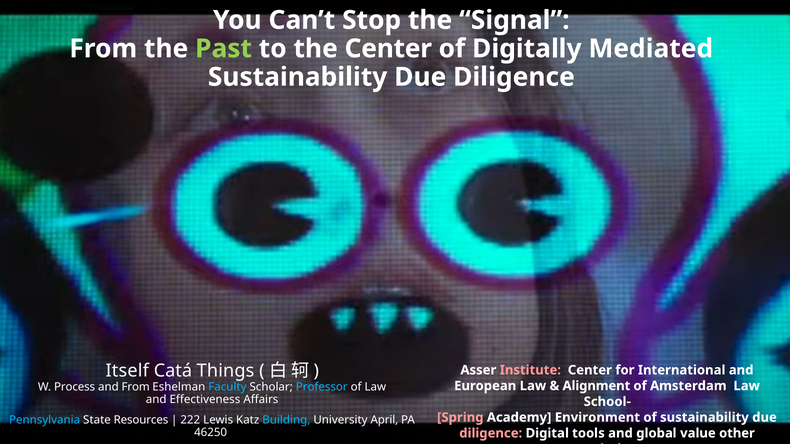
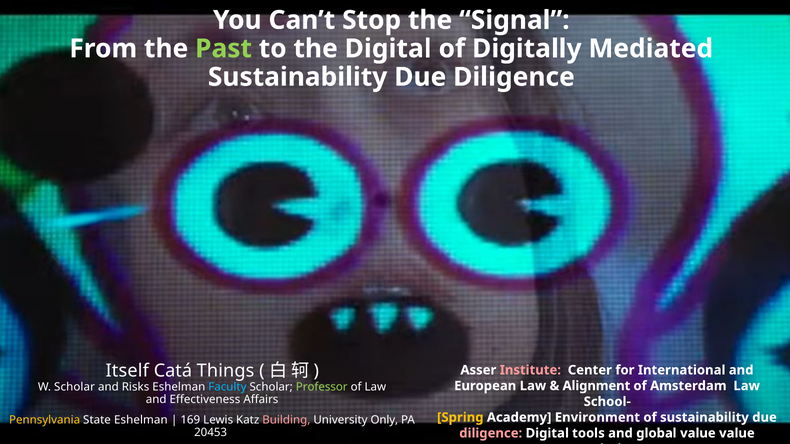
the Center: Center -> Digital
W Process: Process -> Scholar
and From: From -> Risks
Professor colour: light blue -> light green
Spring colour: pink -> yellow
Pennsylvania colour: light blue -> yellow
State Resources: Resources -> Eshelman
222: 222 -> 169
Building colour: light blue -> pink
University April: April -> Only
46250: 46250 -> 20453
value other: other -> value
